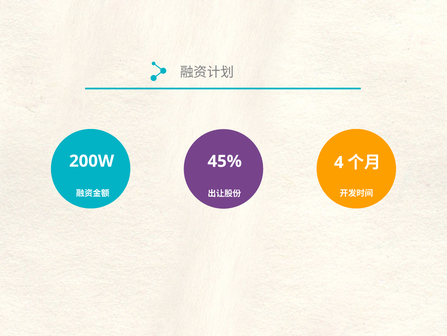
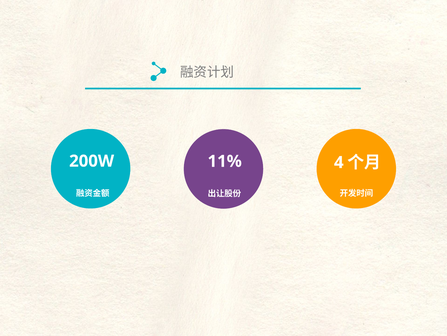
45%: 45% -> 11%
